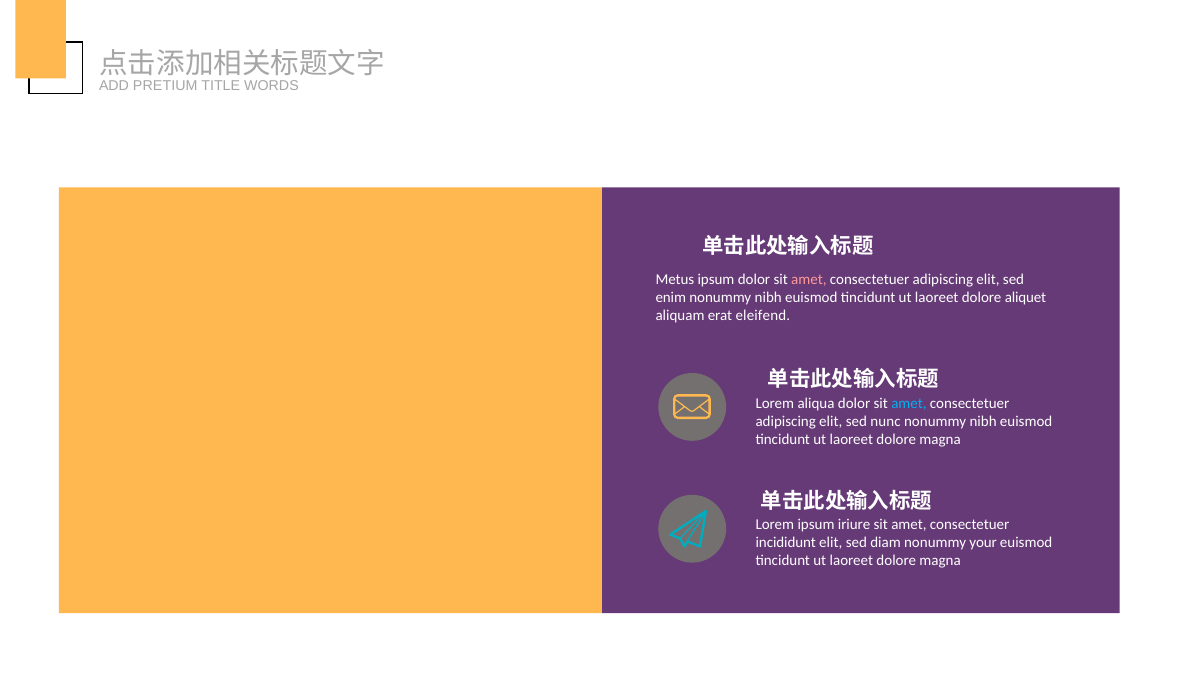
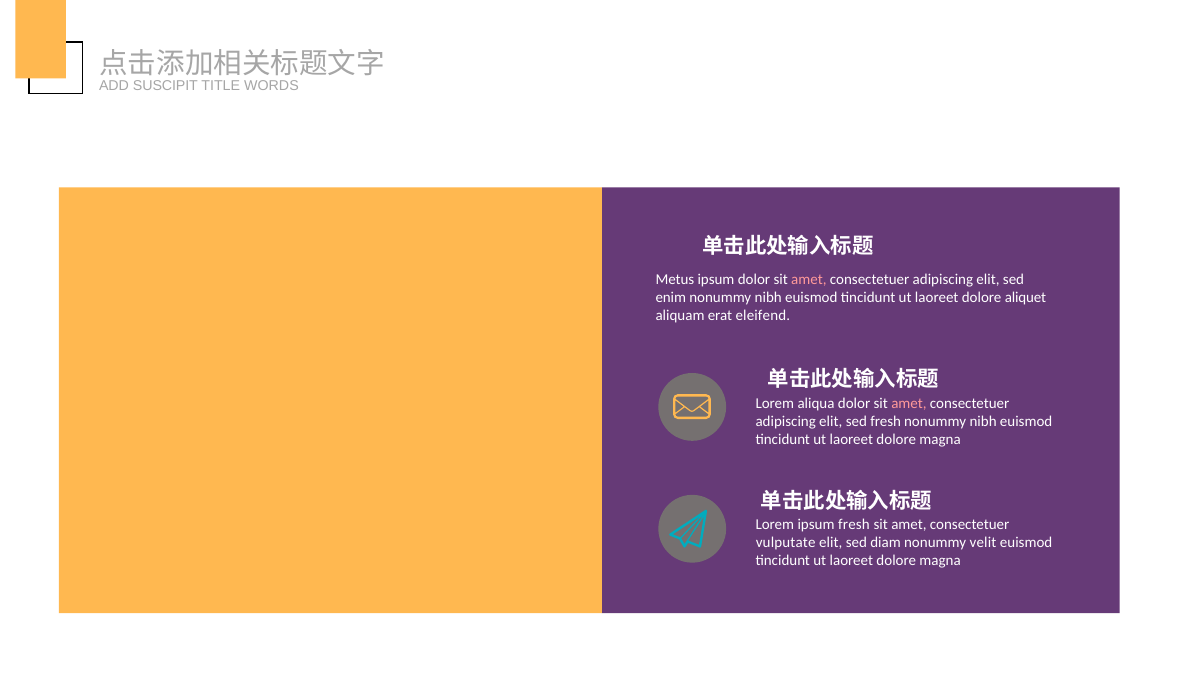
PRETIUM: PRETIUM -> SUSCIPIT
amet at (909, 403) colour: light blue -> pink
sed nunc: nunc -> fresh
ipsum iriure: iriure -> fresh
incididunt: incididunt -> vulputate
your: your -> velit
